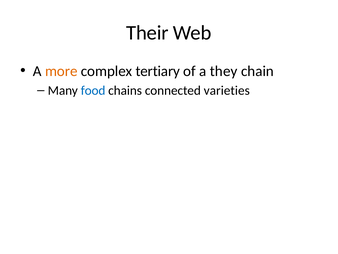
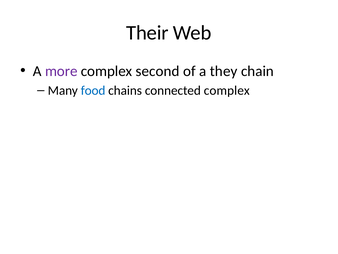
more colour: orange -> purple
tertiary: tertiary -> second
connected varieties: varieties -> complex
